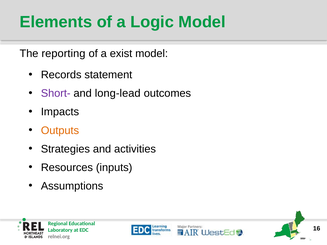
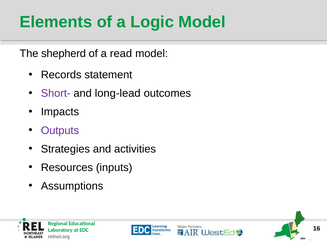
reporting: reporting -> shepherd
exist: exist -> read
Outputs colour: orange -> purple
